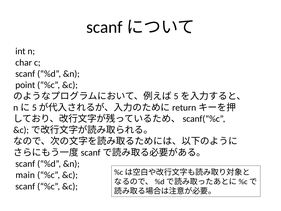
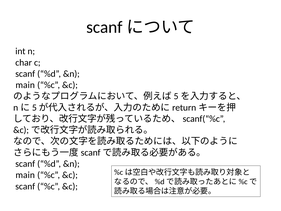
point at (25, 85): point -> main
